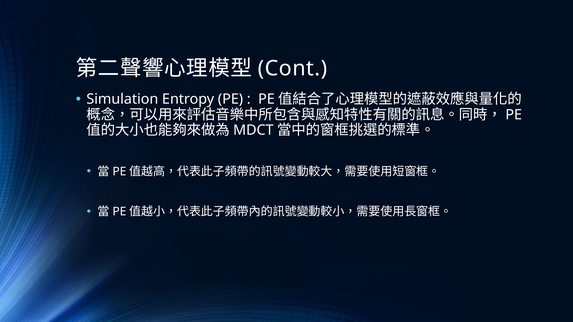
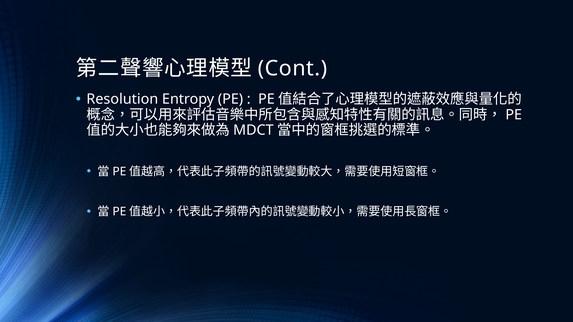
Simulation: Simulation -> Resolution
